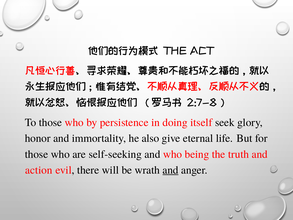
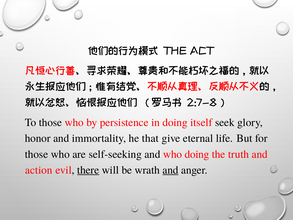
also: also -> that
who being: being -> doing
there underline: none -> present
